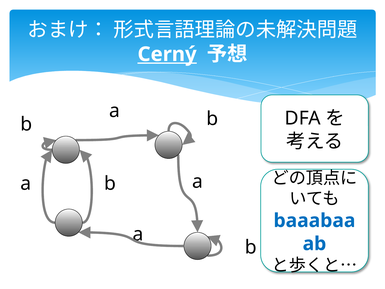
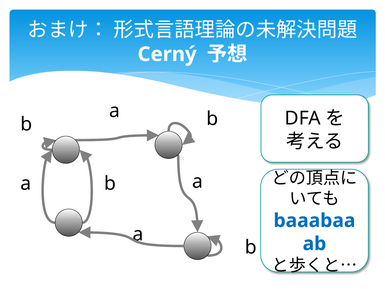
Cerný underline: present -> none
